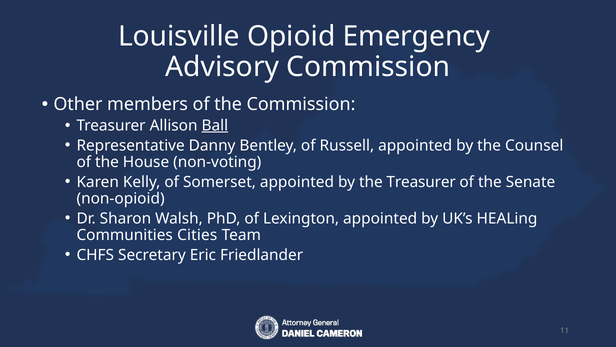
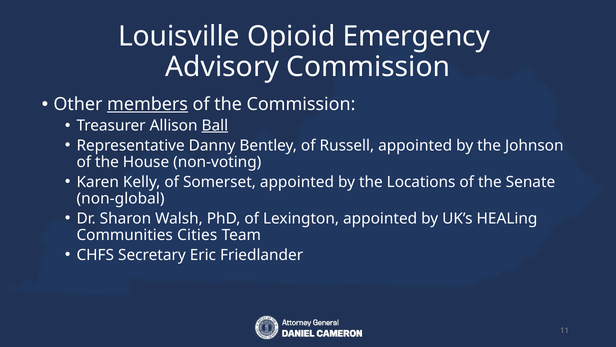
members underline: none -> present
Counsel: Counsel -> Johnson
the Treasurer: Treasurer -> Locations
non-opioid: non-opioid -> non-global
